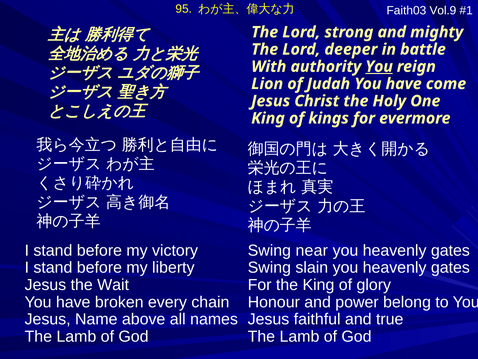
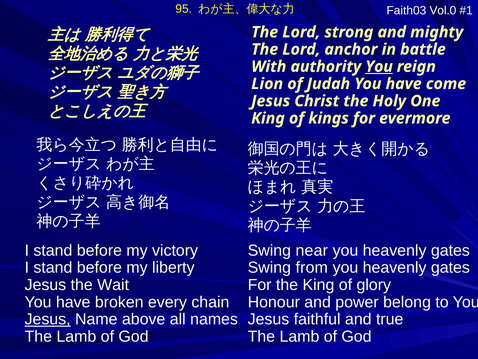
Vol.9: Vol.9 -> Vol.0
deeper: deeper -> anchor
slain: slain -> from
Jesus at (48, 319) underline: none -> present
